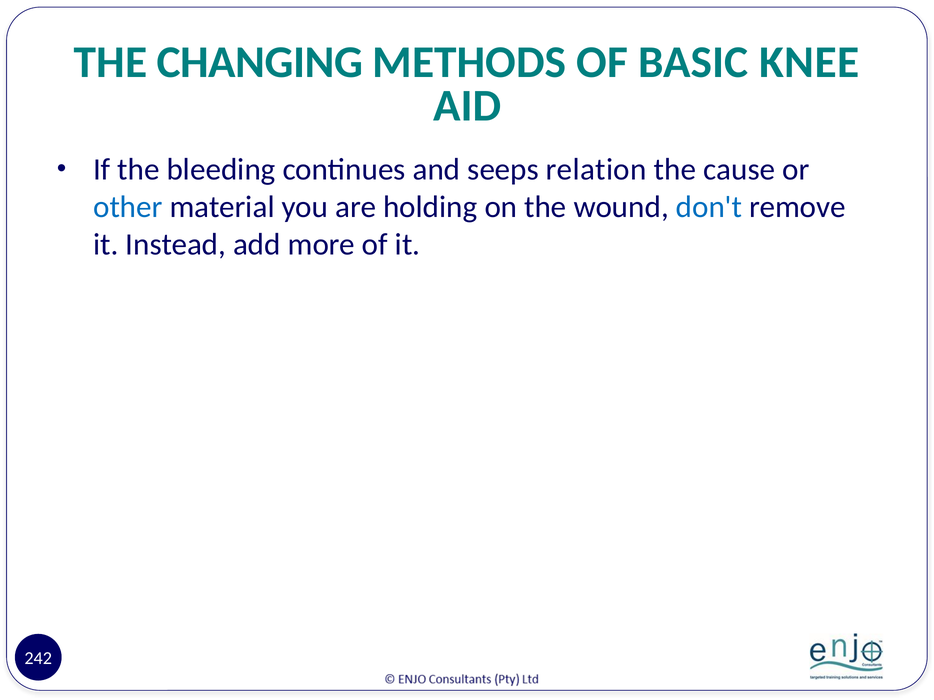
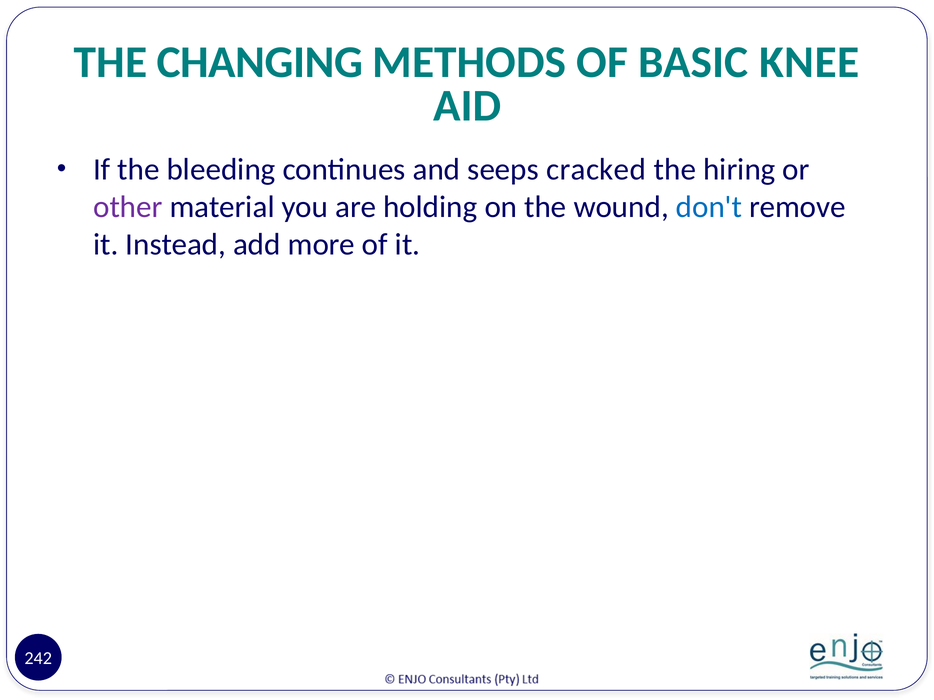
relation: relation -> cracked
cause: cause -> hiring
other colour: blue -> purple
